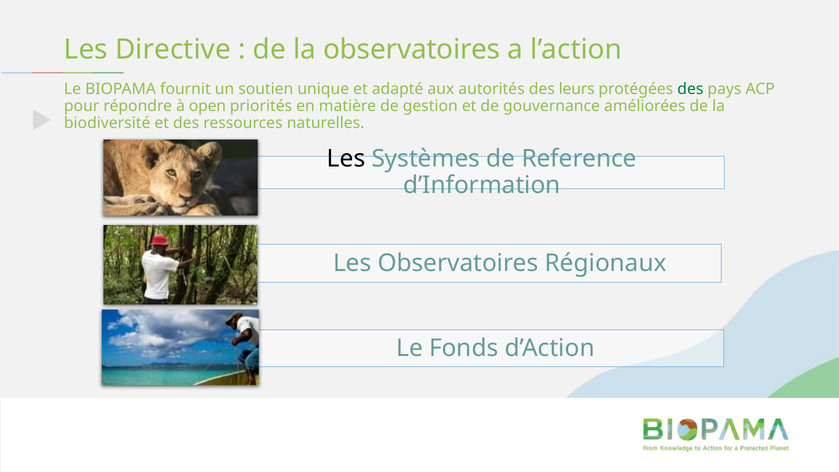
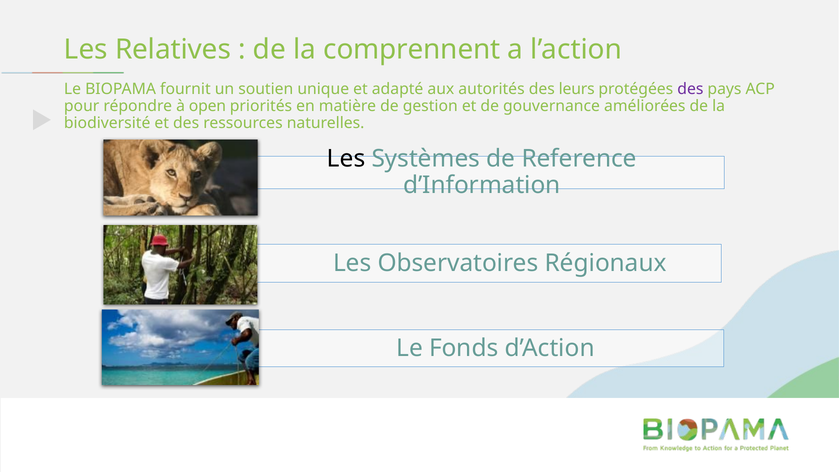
Directive: Directive -> Relatives
la observatoires: observatoires -> comprennent
des at (690, 89) colour: green -> purple
